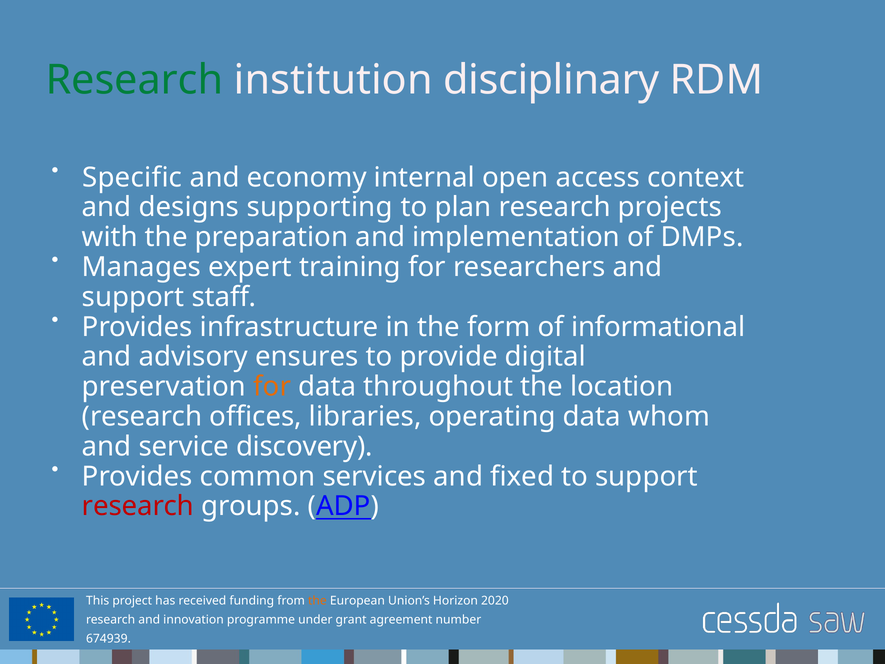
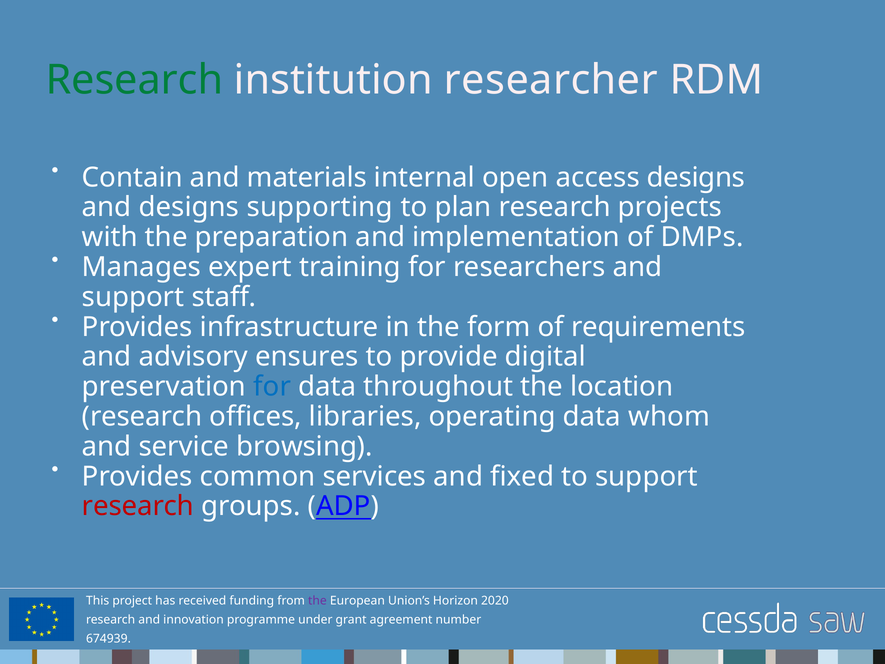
disciplinary: disciplinary -> researcher
Specific: Specific -> Contain
economy: economy -> materials
access context: context -> designs
informational: informational -> requirements
for at (272, 387) colour: orange -> blue
discovery: discovery -> browsing
the at (317, 601) colour: orange -> purple
